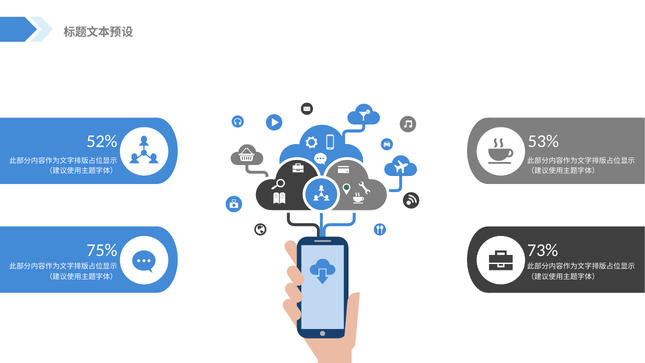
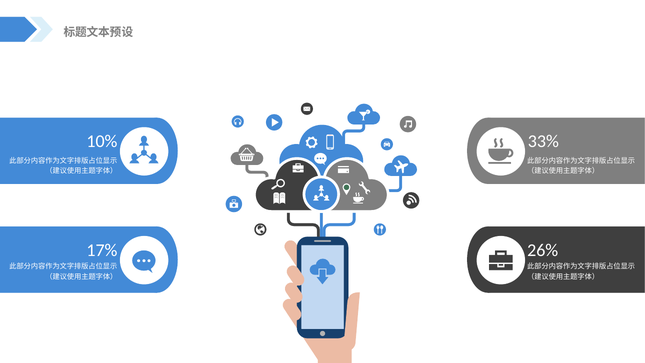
52%: 52% -> 10%
53%: 53% -> 33%
75%: 75% -> 17%
73%: 73% -> 26%
